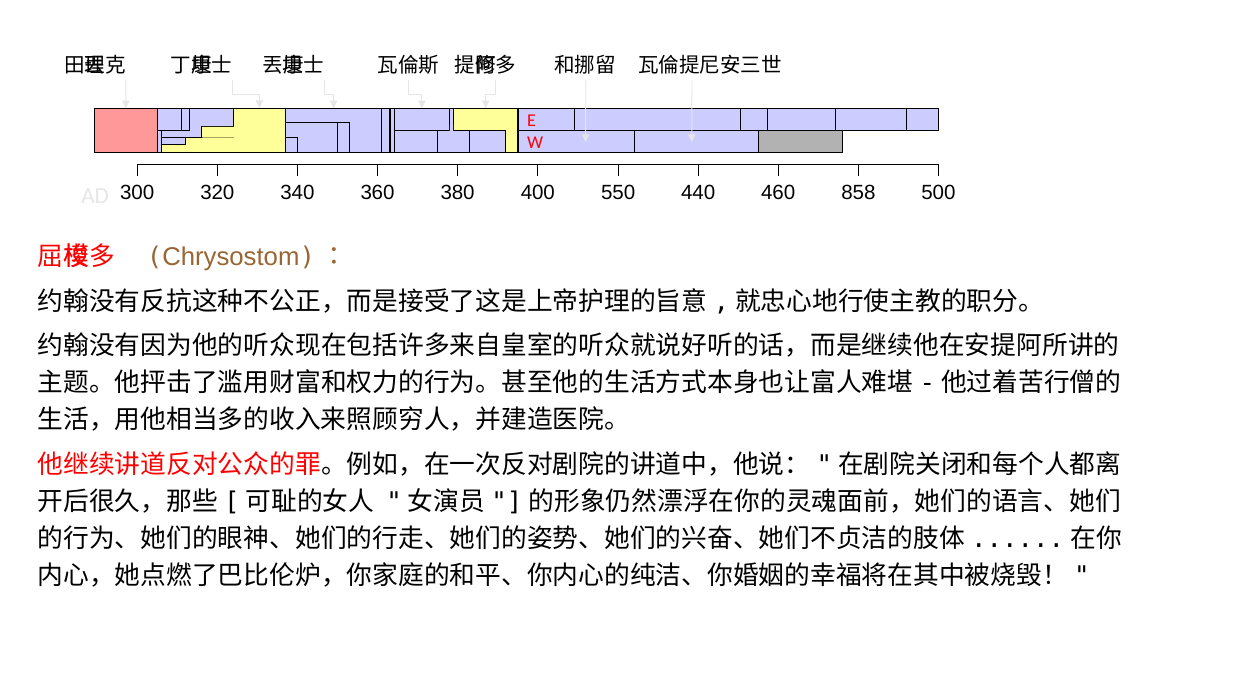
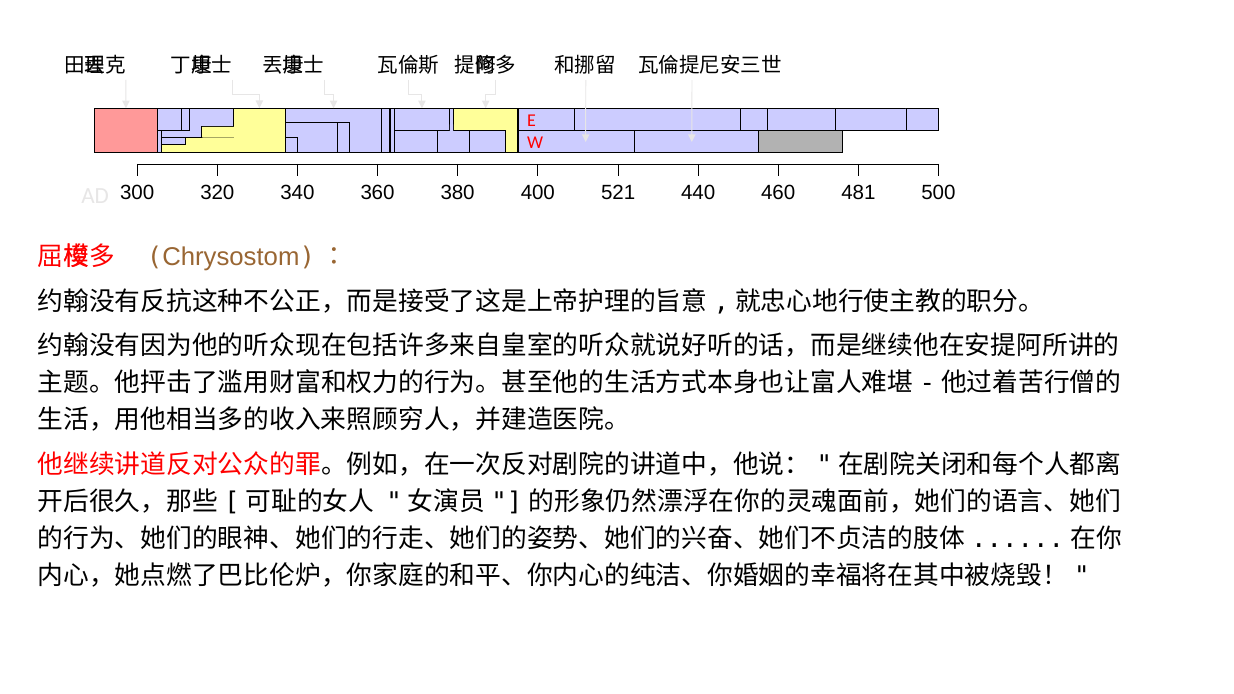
550: 550 -> 521
858: 858 -> 481
